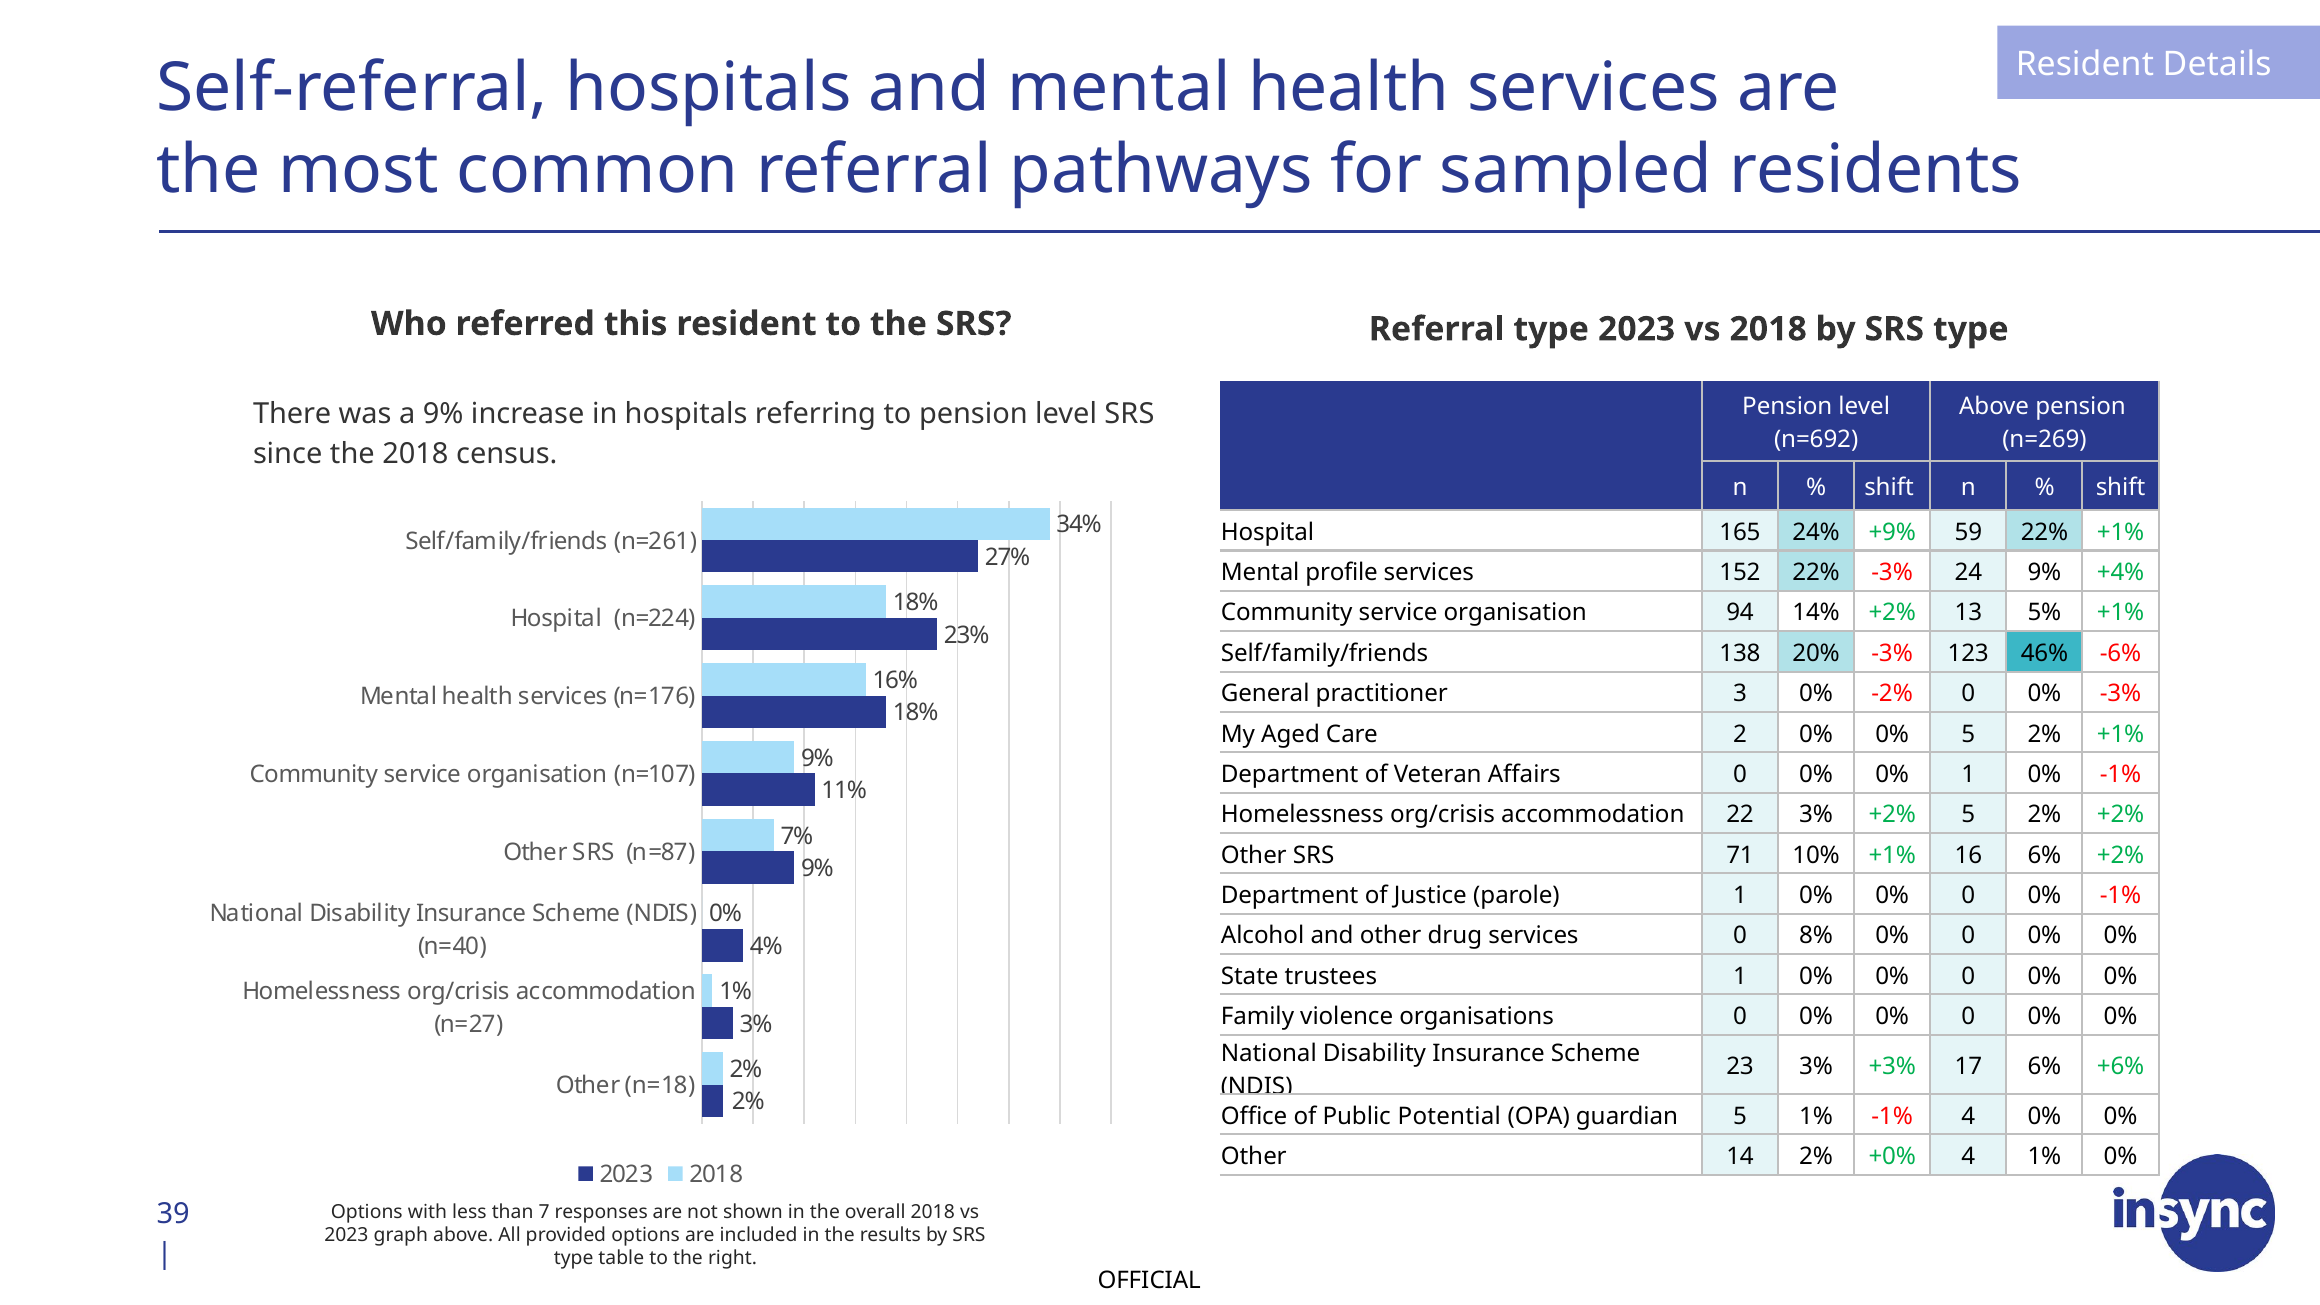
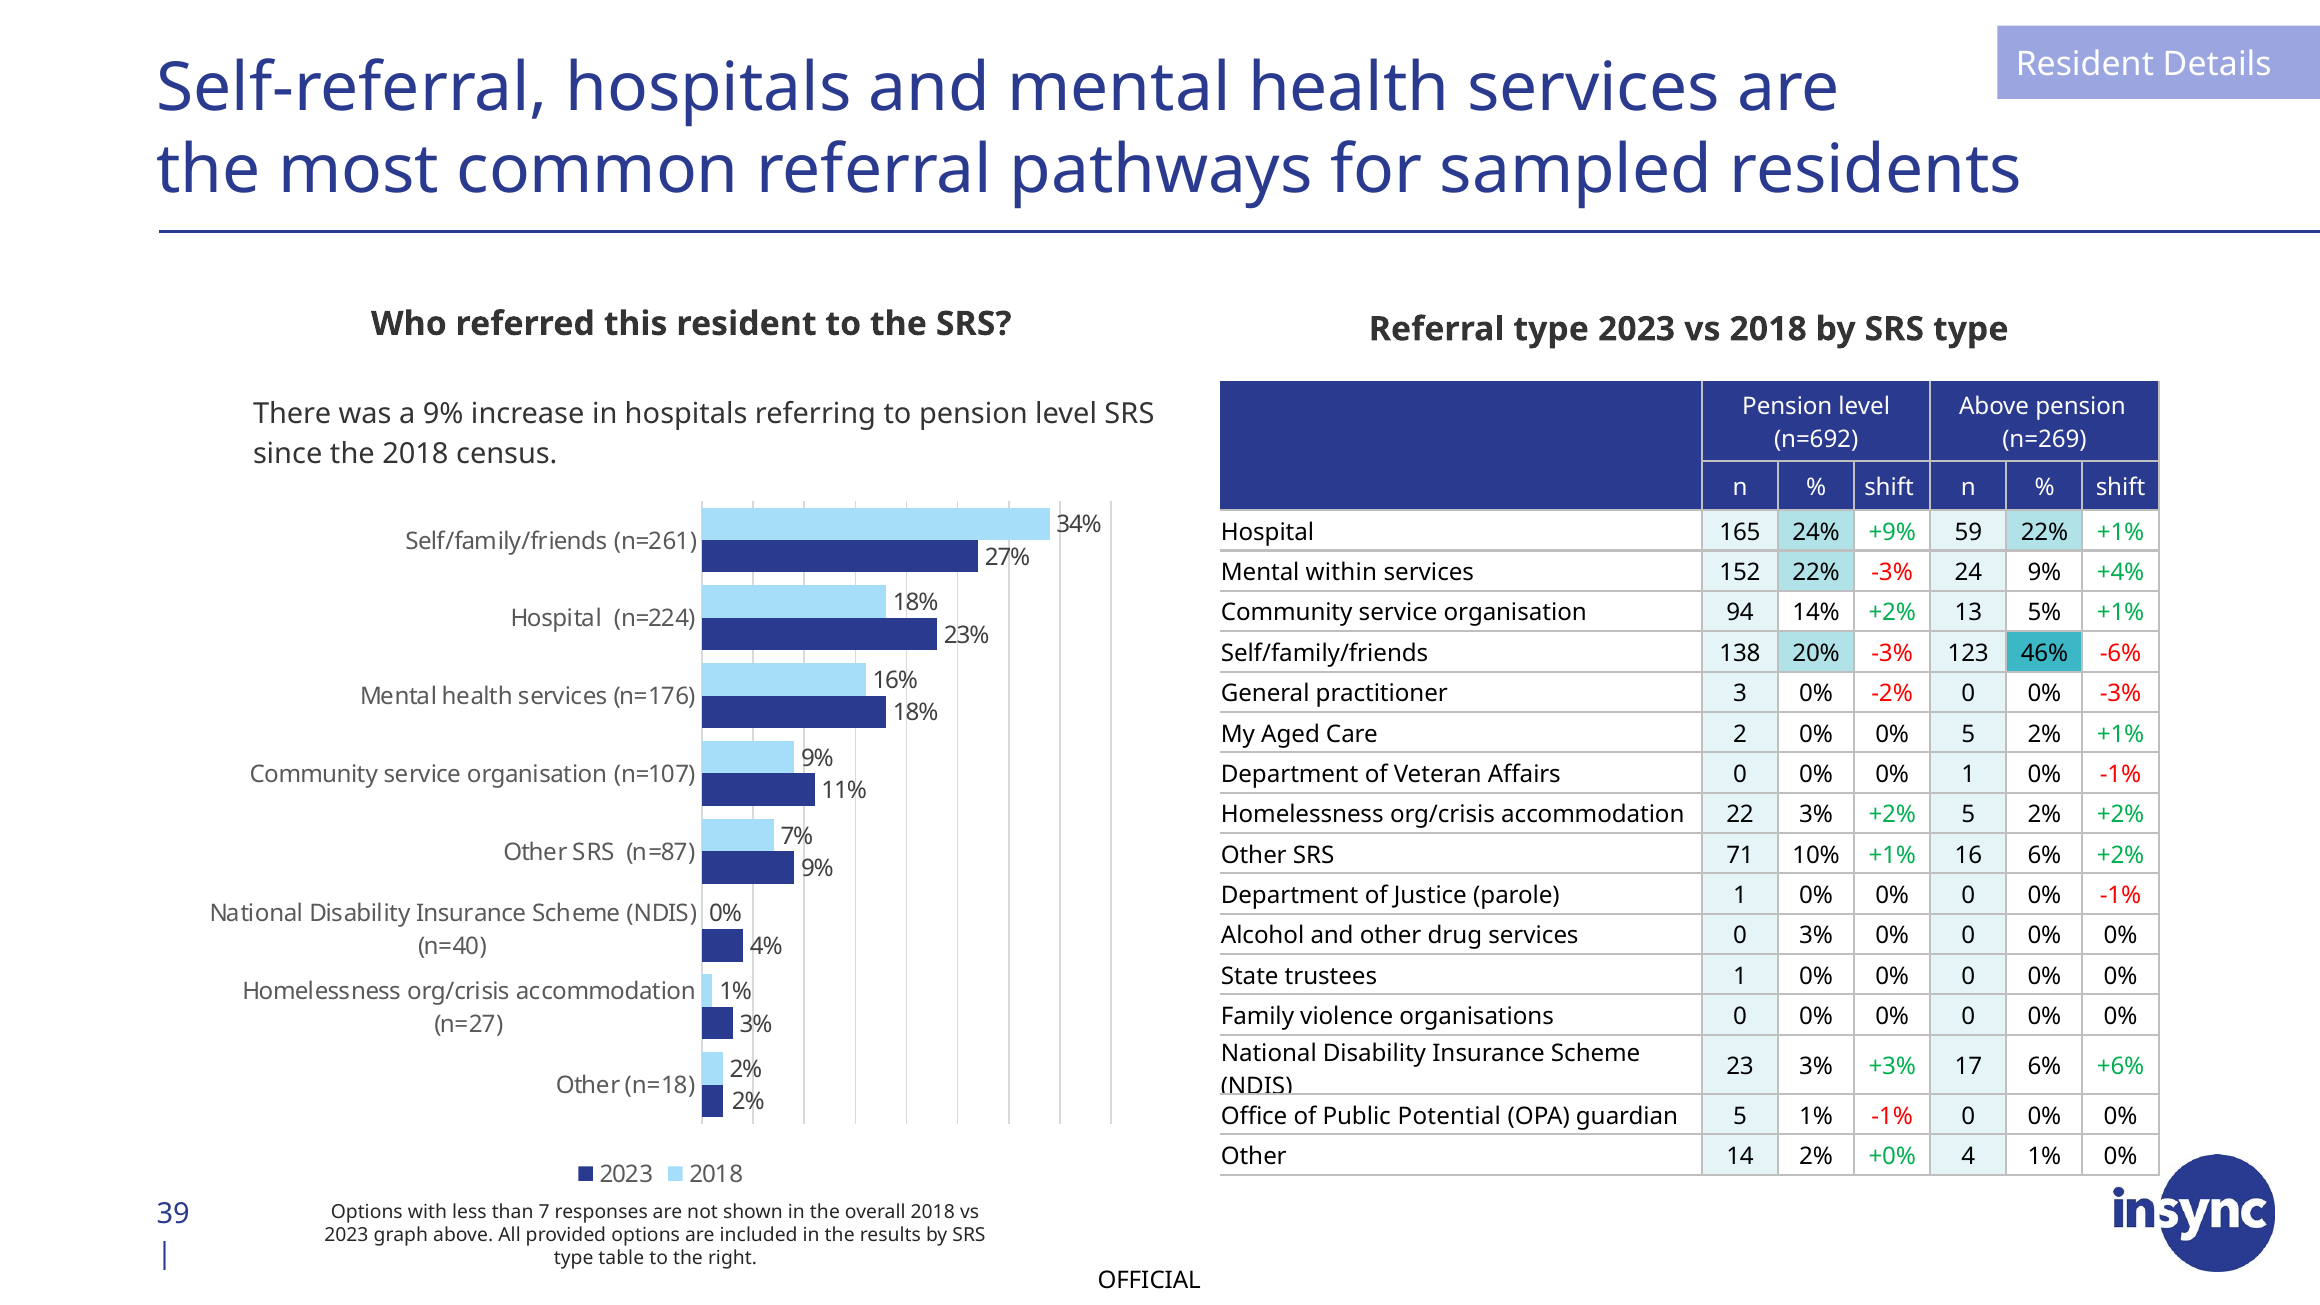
profile: profile -> within
0 8%: 8% -> 3%
-1% 4: 4 -> 0
